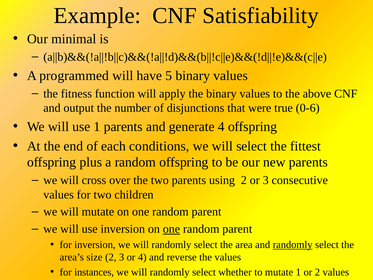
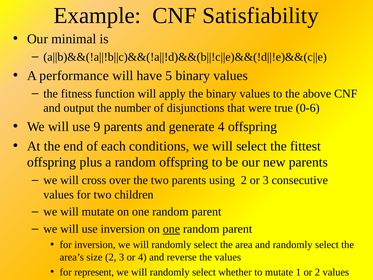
programmed: programmed -> performance
use 1: 1 -> 9
randomly at (293, 245) underline: present -> none
instances: instances -> represent
